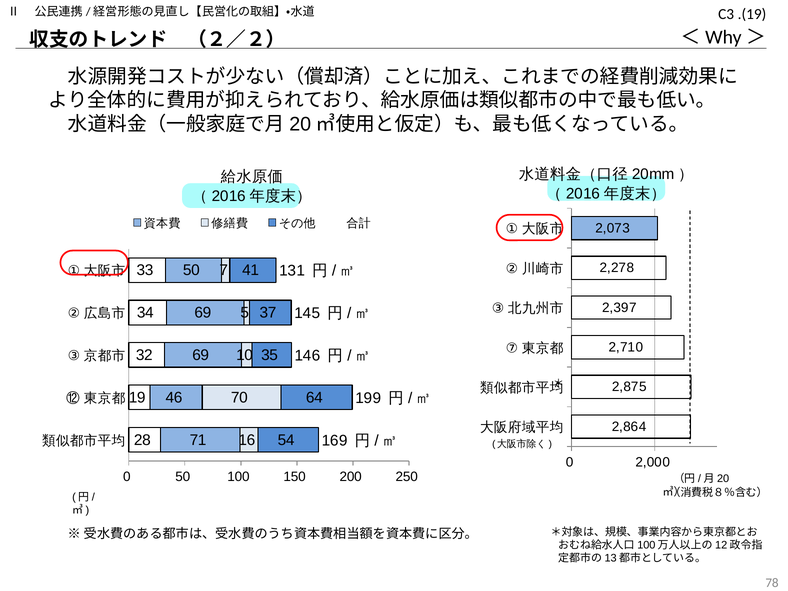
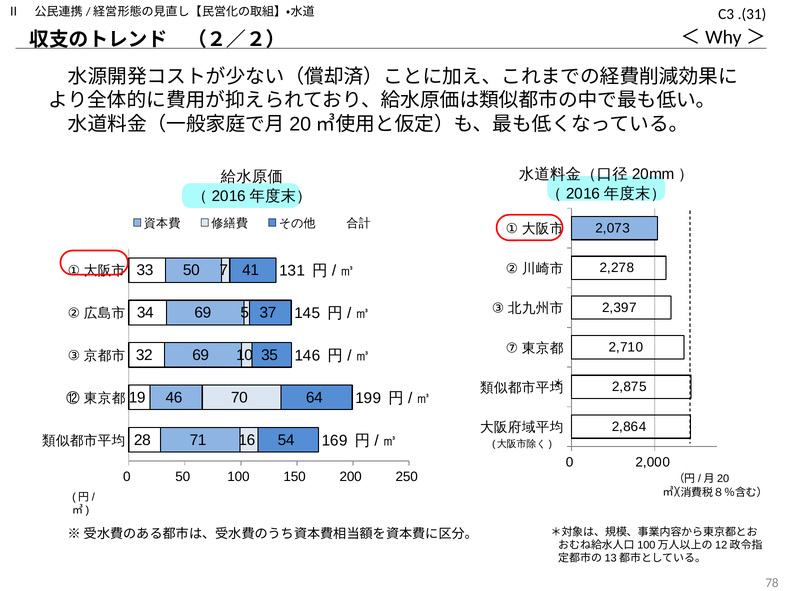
.(19: .(19 -> .(31
